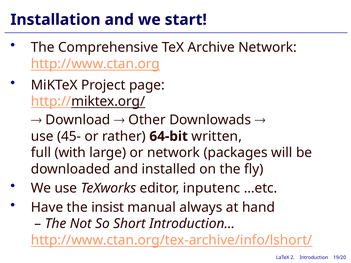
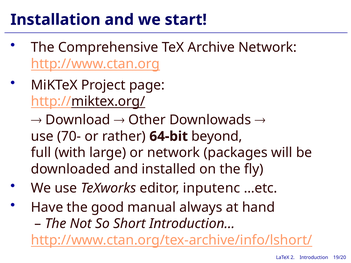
45-: 45- -> 70-
written: written -> beyond
insist: insist -> good
